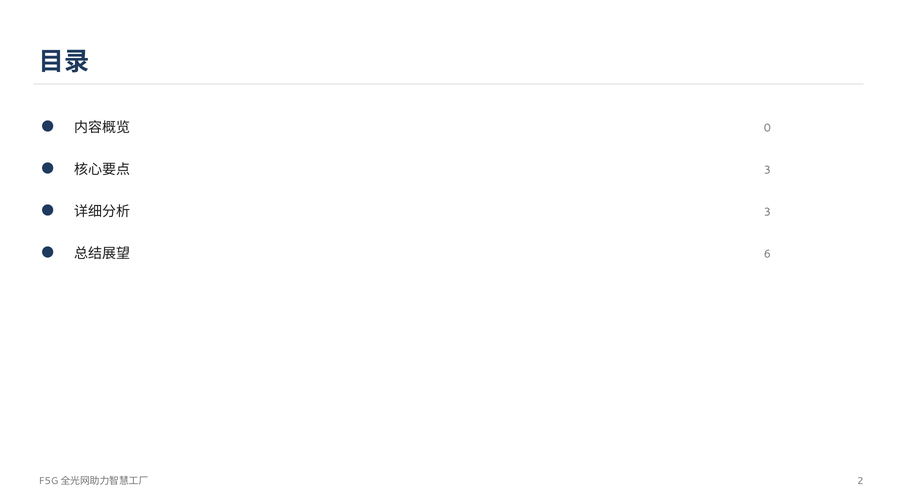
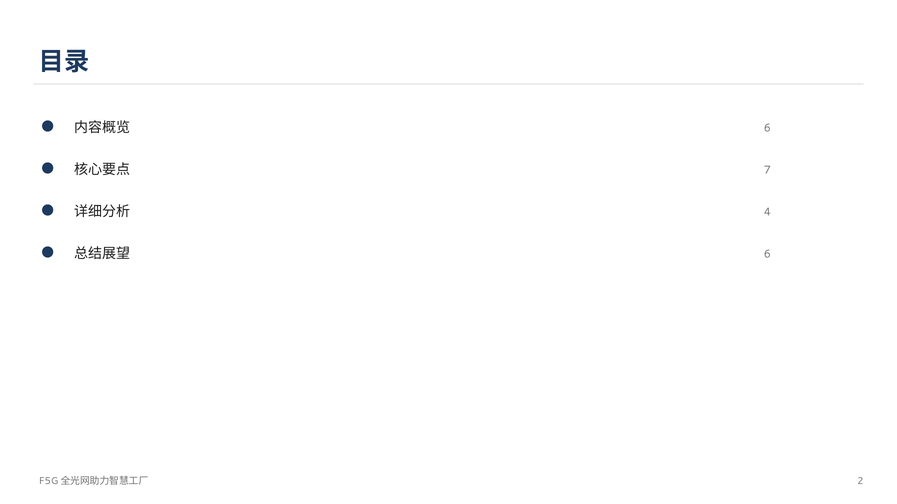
0 at (767, 128): 0 -> 6
3 at (767, 170): 3 -> 7
3 at (767, 212): 3 -> 4
